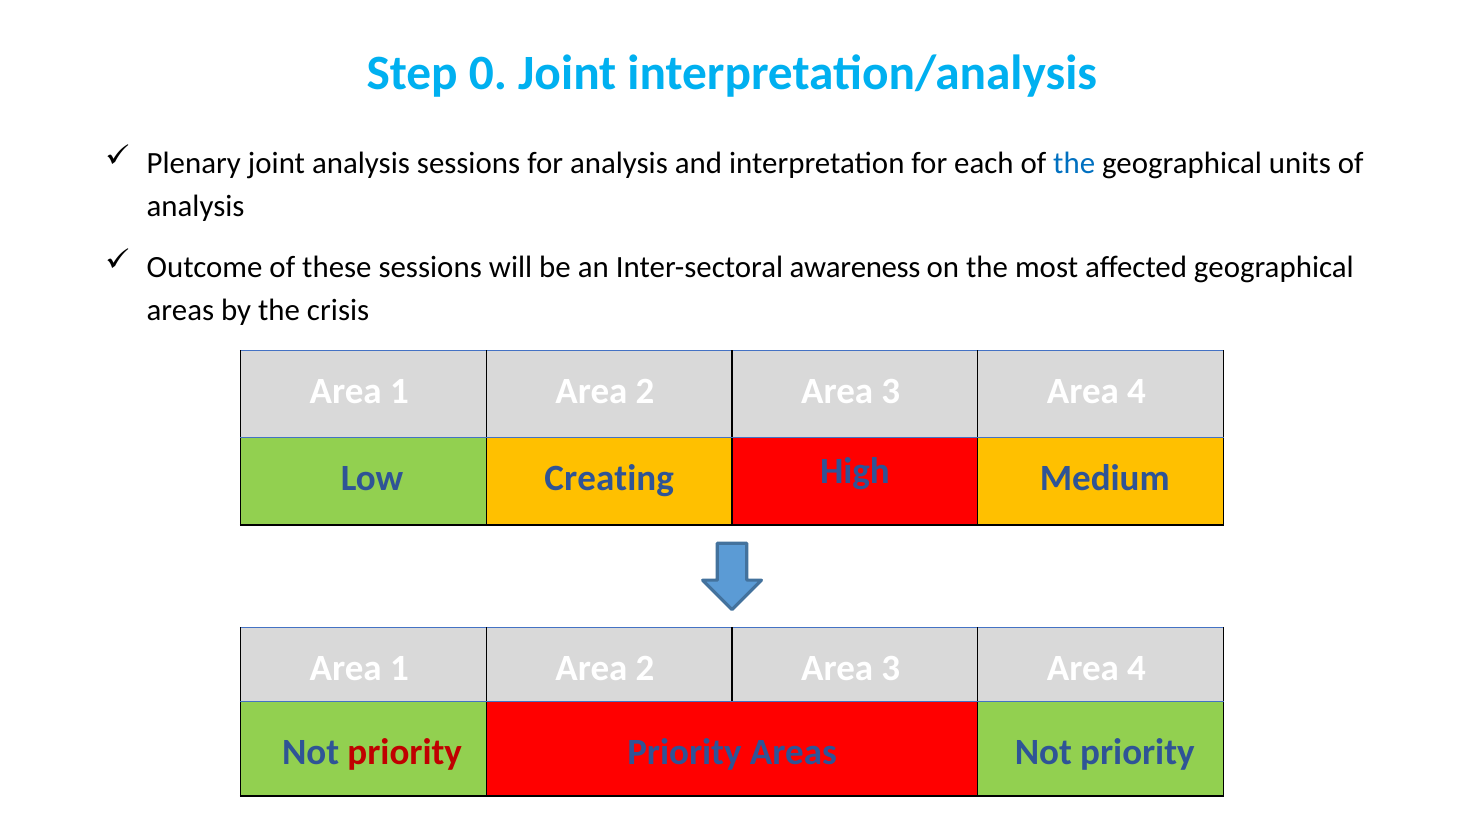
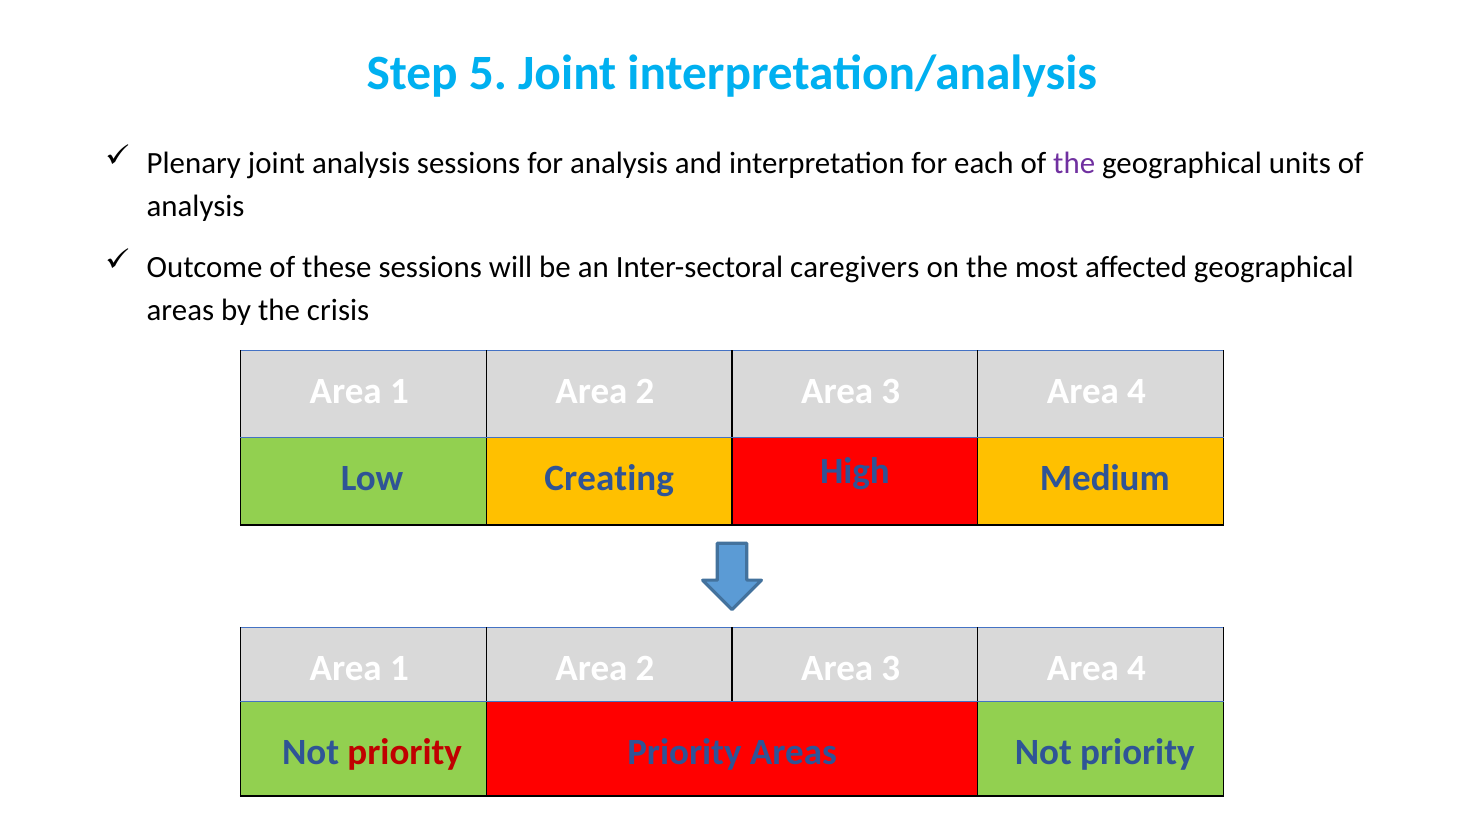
0: 0 -> 5
the at (1074, 164) colour: blue -> purple
awareness: awareness -> caregivers
